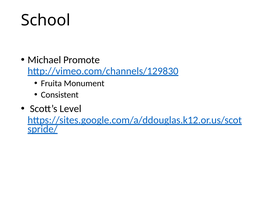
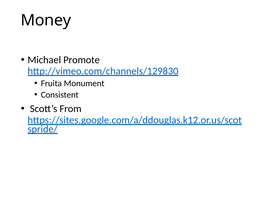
School: School -> Money
Level: Level -> From
